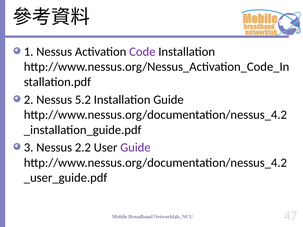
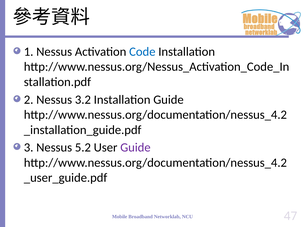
Code colour: purple -> blue
5.2: 5.2 -> 3.2
2.2: 2.2 -> 5.2
